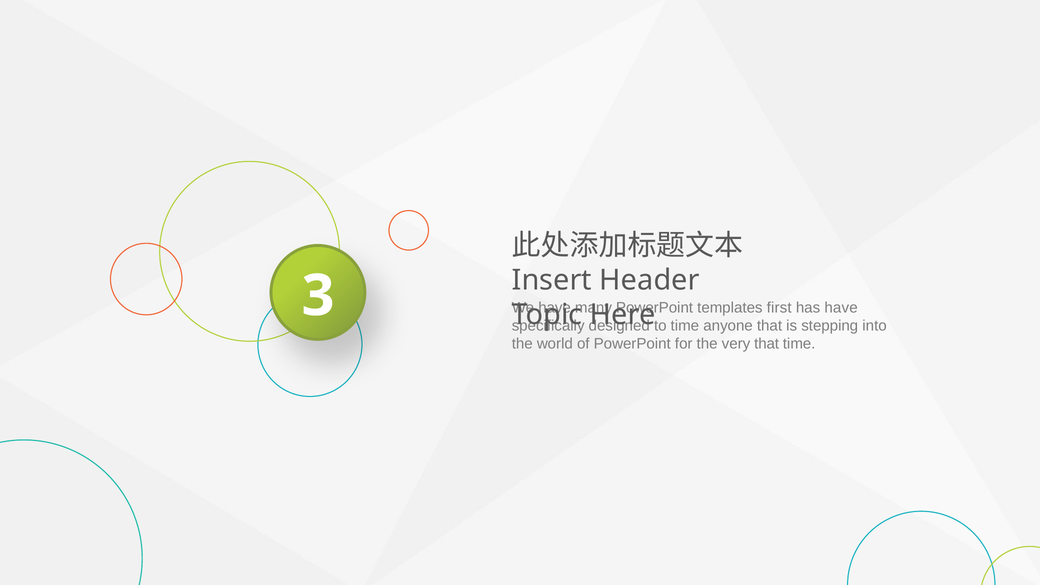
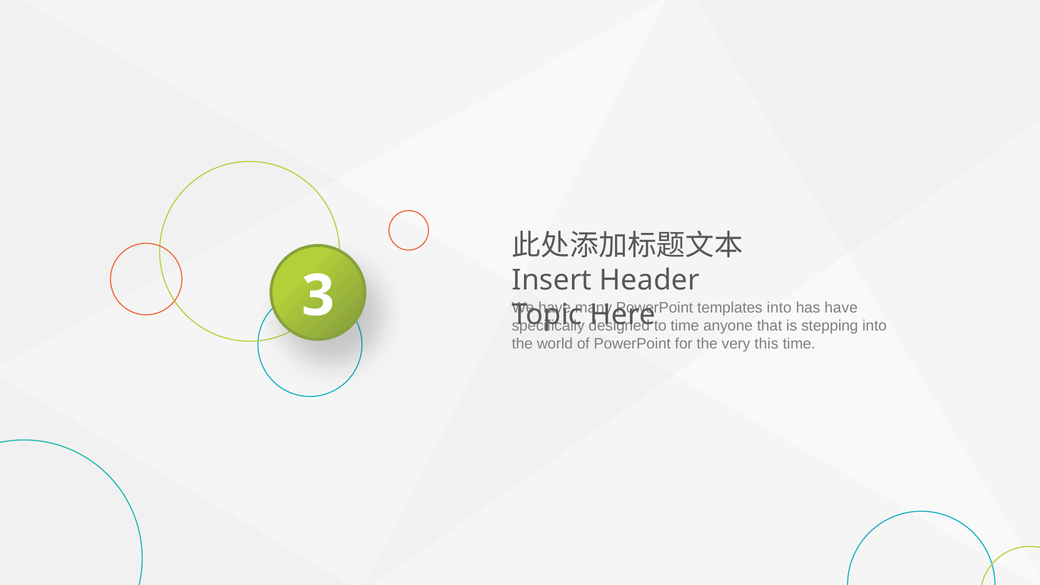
templates first: first -> into
very that: that -> this
